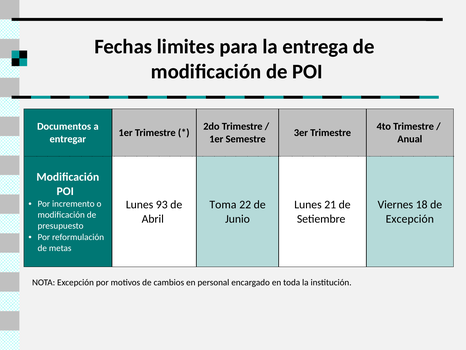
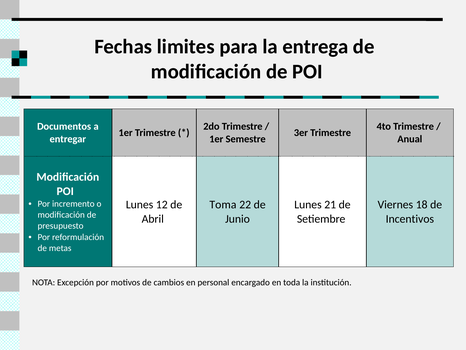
93: 93 -> 12
Excepción at (410, 219): Excepción -> Incentivos
